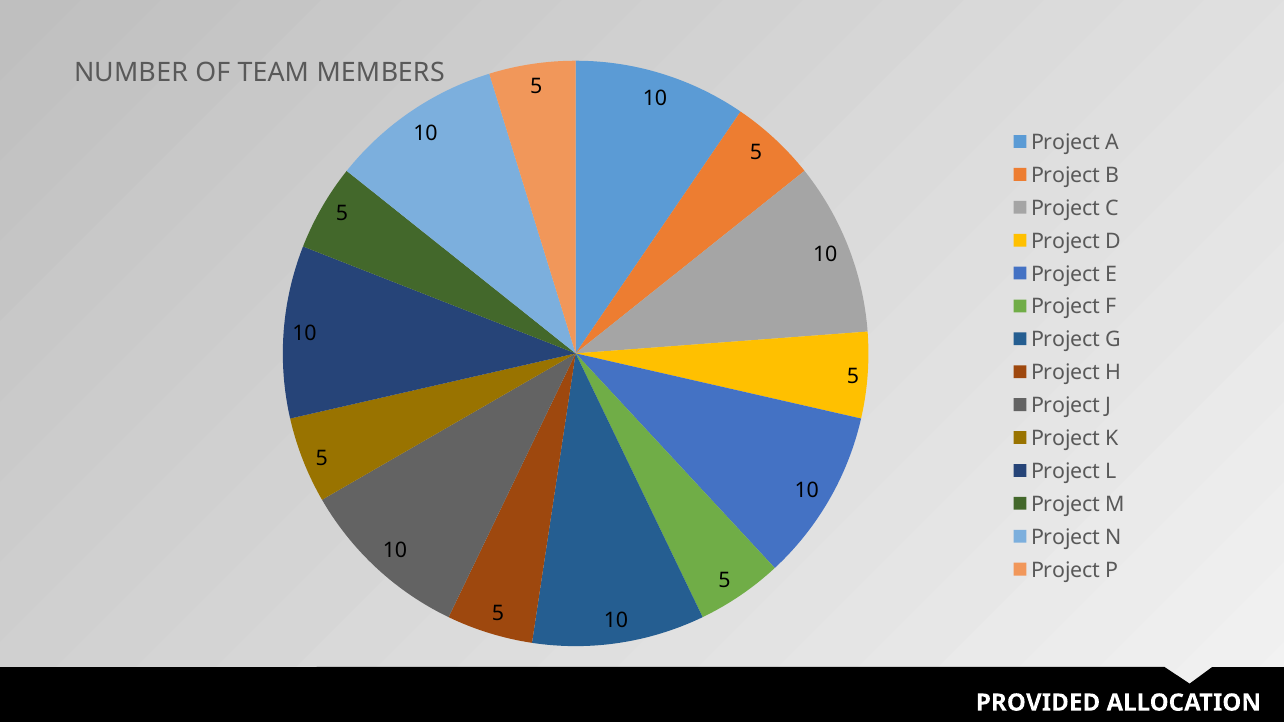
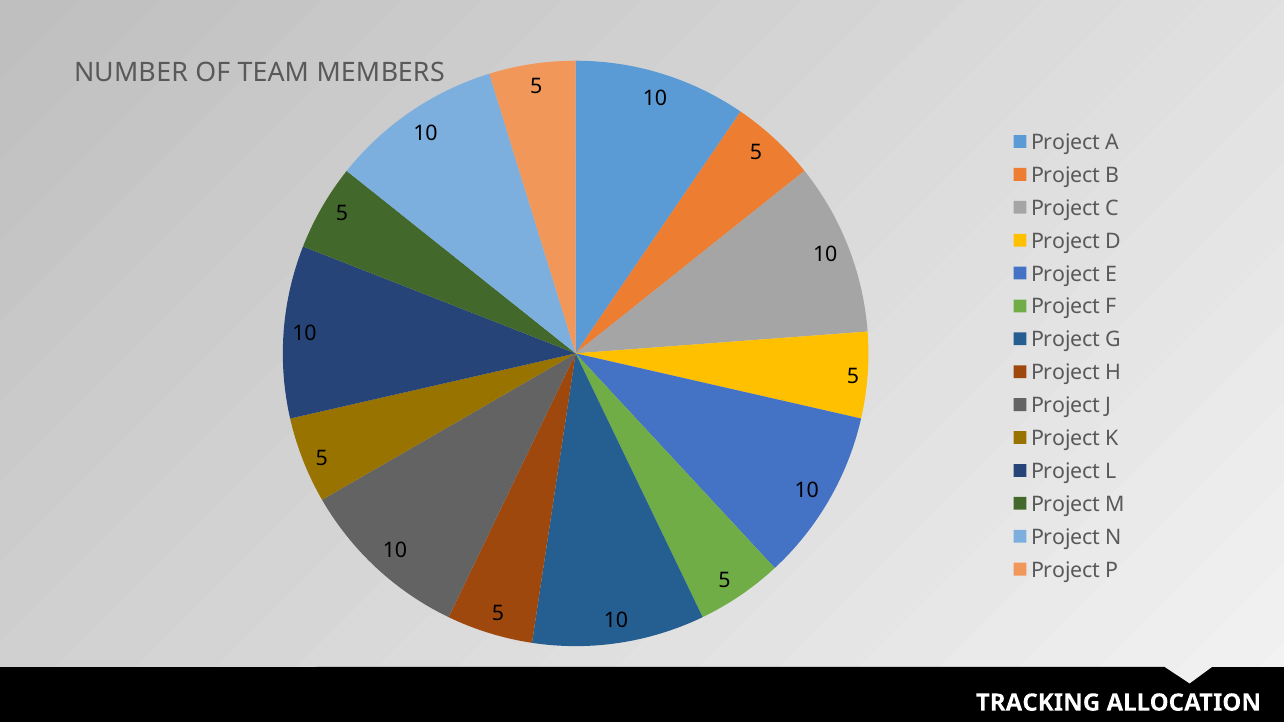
PROVIDED: PROVIDED -> TRACKING
